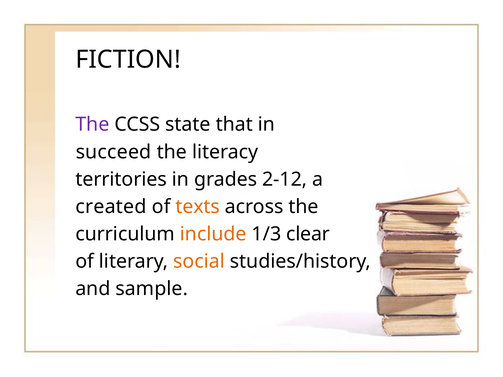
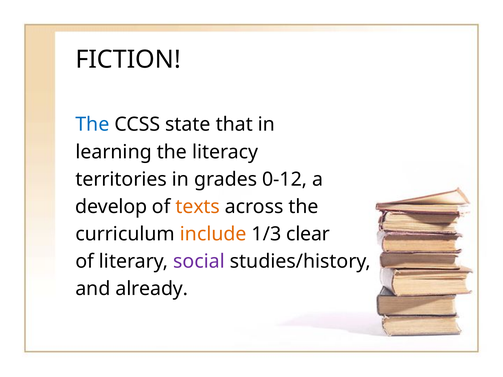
The at (92, 125) colour: purple -> blue
succeed: succeed -> learning
2-12: 2-12 -> 0-12
created: created -> develop
social colour: orange -> purple
sample: sample -> already
